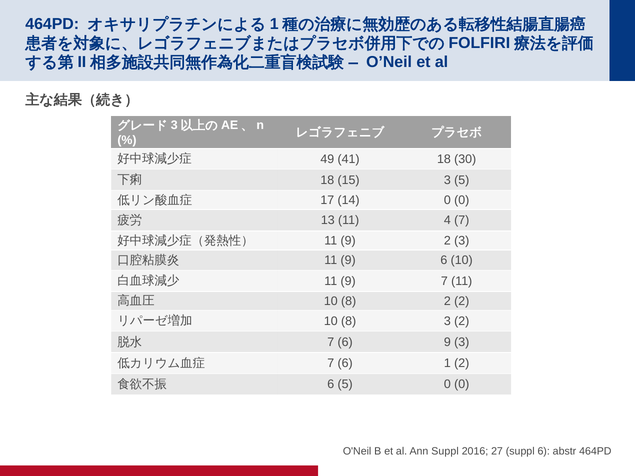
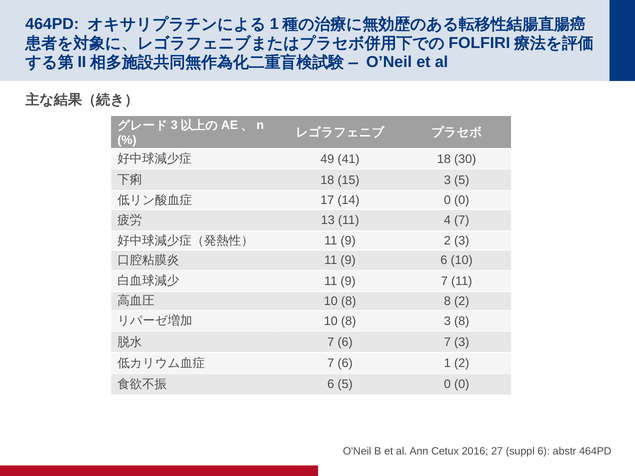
8 2: 2 -> 8
3 2: 2 -> 8
6 9: 9 -> 7
Ann Suppl: Suppl -> Cetux
